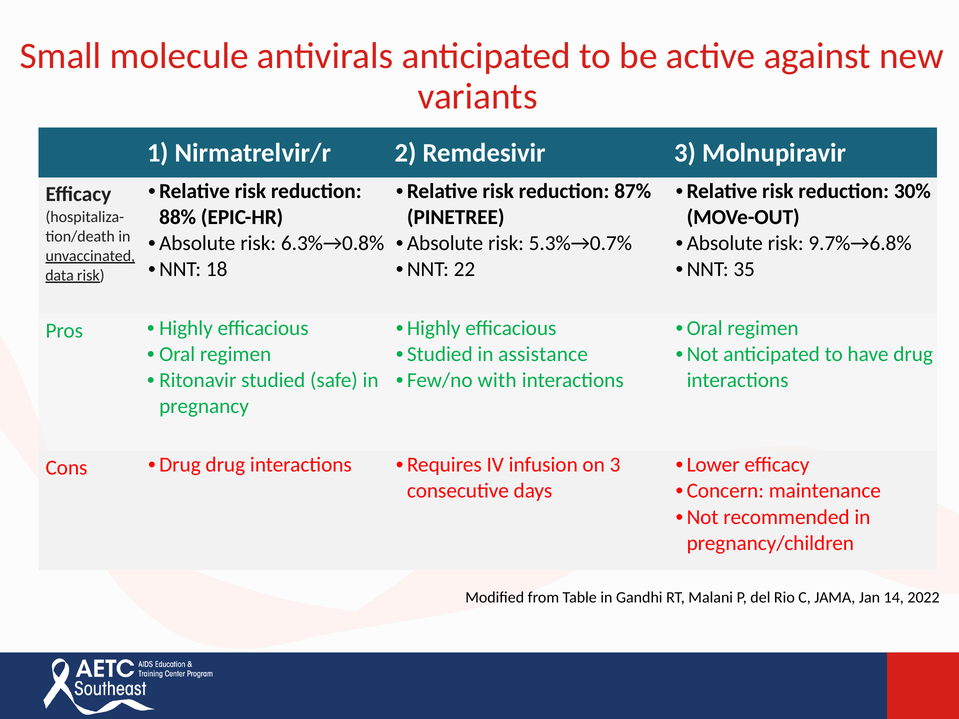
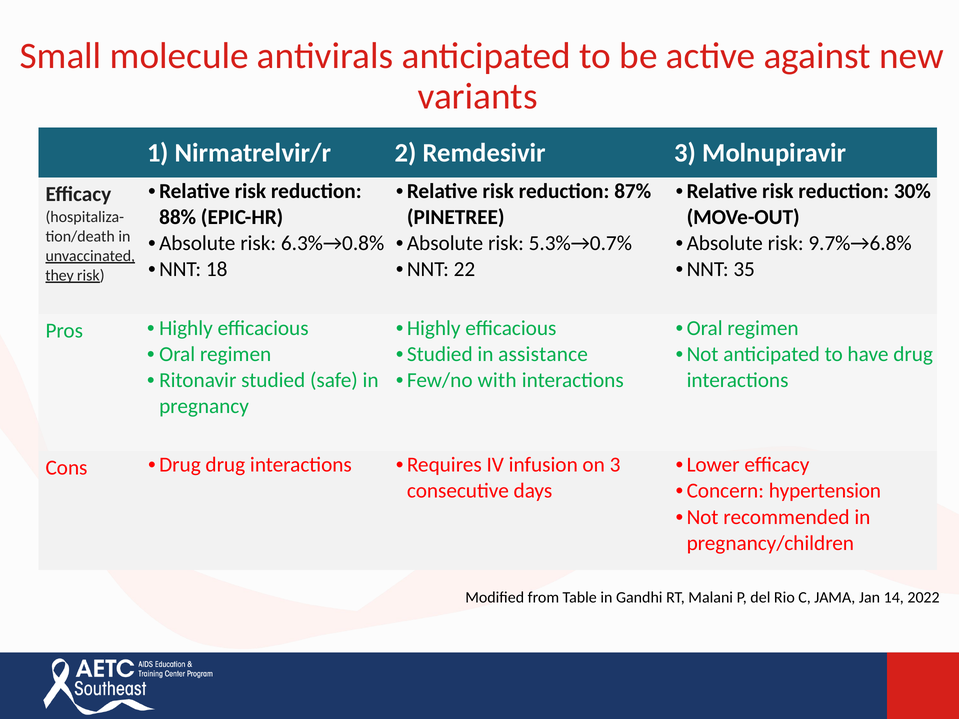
data: data -> they
maintenance: maintenance -> hypertension
